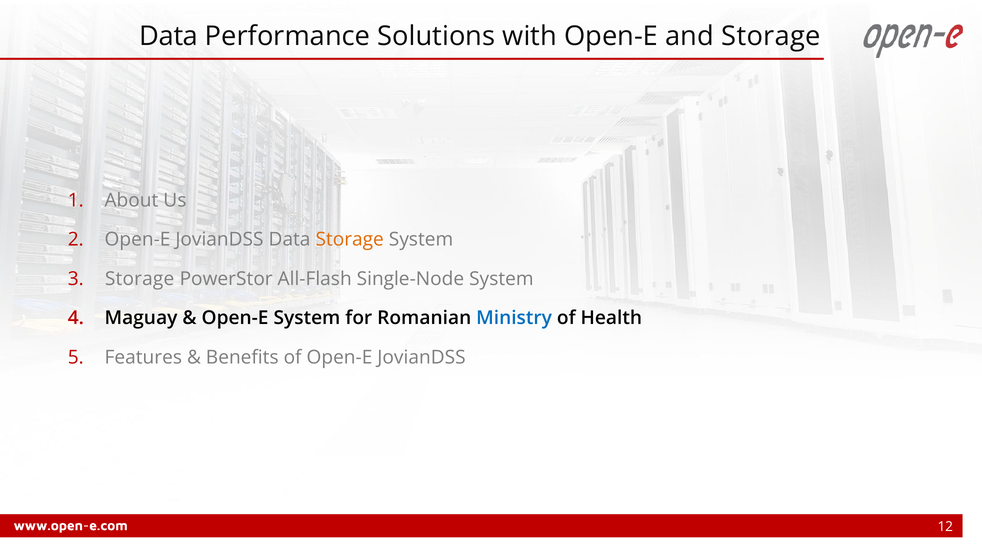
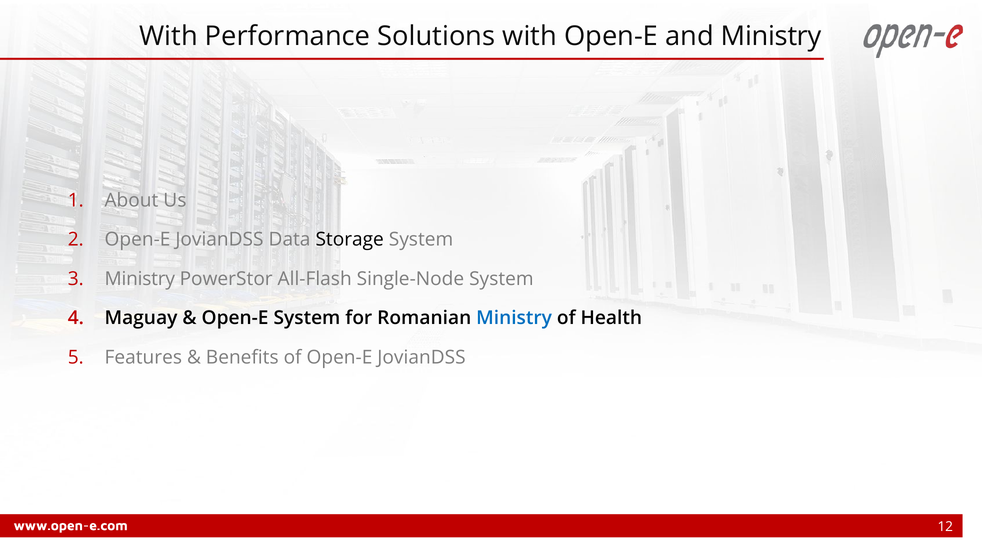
Data at (169, 36): Data -> With
and Storage: Storage -> Ministry
Storage at (350, 240) colour: orange -> black
Storage at (140, 279): Storage -> Ministry
